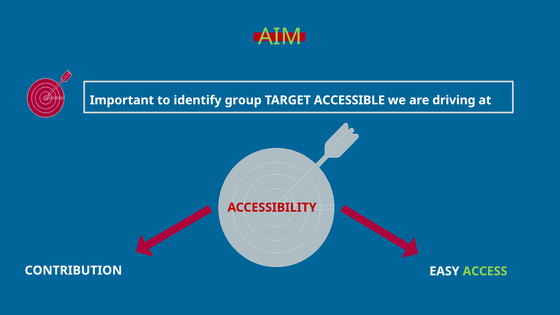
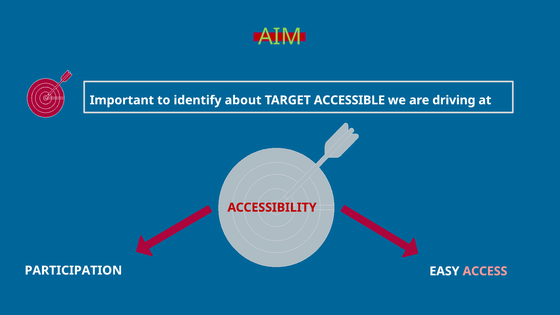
group: group -> about
CONTRIBUTION: CONTRIBUTION -> PARTICIPATION
ACCESS colour: light green -> pink
